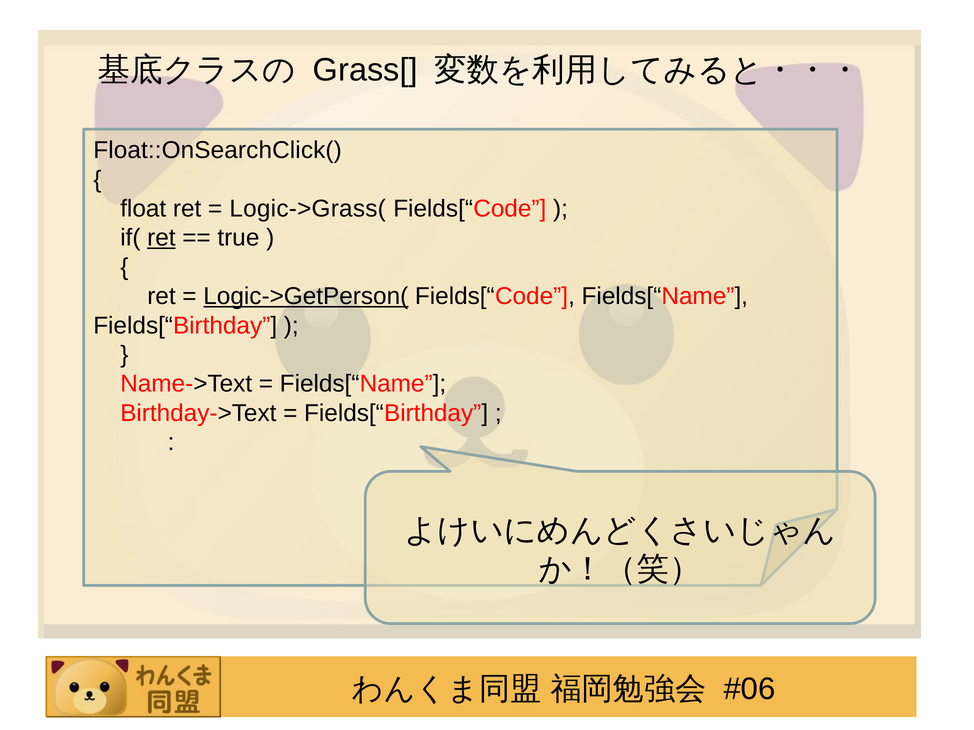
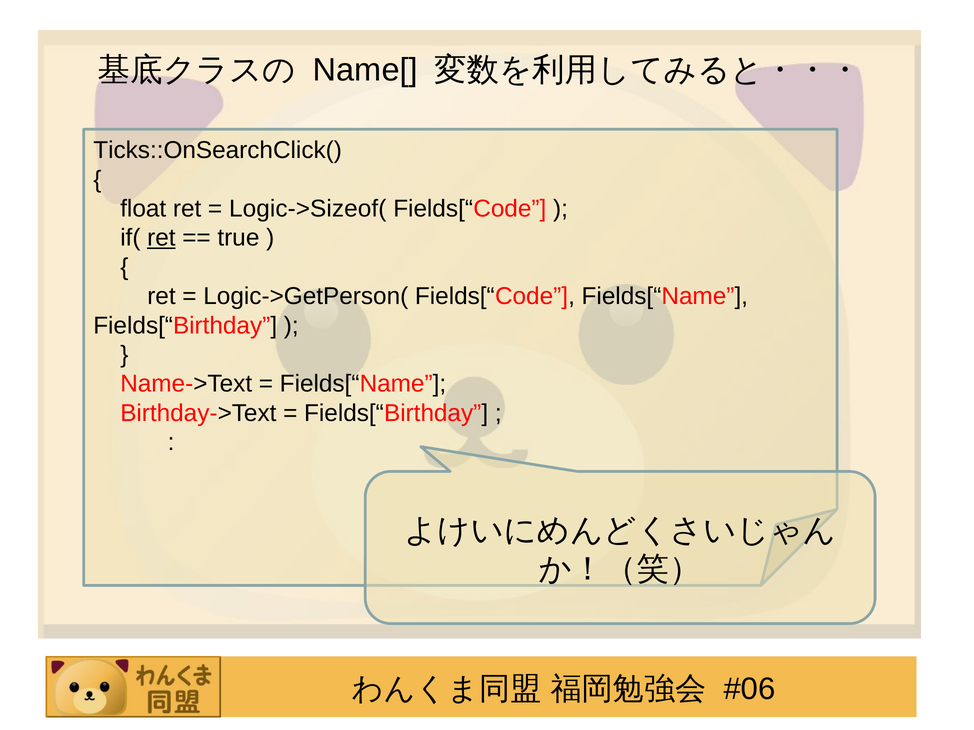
Grass[: Grass[ -> Name[
Float::OnSearchClick(: Float::OnSearchClick( -> Ticks::OnSearchClick(
Logic->Grass(: Logic->Grass( -> Logic->Sizeof(
Logic->GetPerson( underline: present -> none
